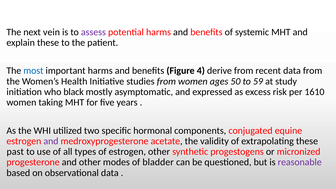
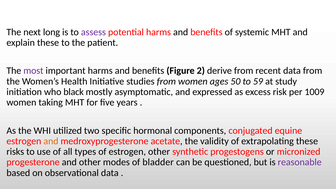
vein: vein -> long
most colour: blue -> purple
4: 4 -> 2
1610: 1610 -> 1009
and at (51, 141) colour: purple -> orange
past: past -> risks
